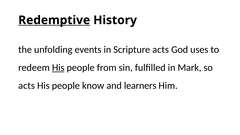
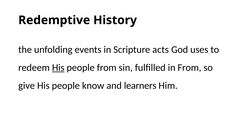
Redemptive underline: present -> none
in Mark: Mark -> From
acts at (27, 86): acts -> give
